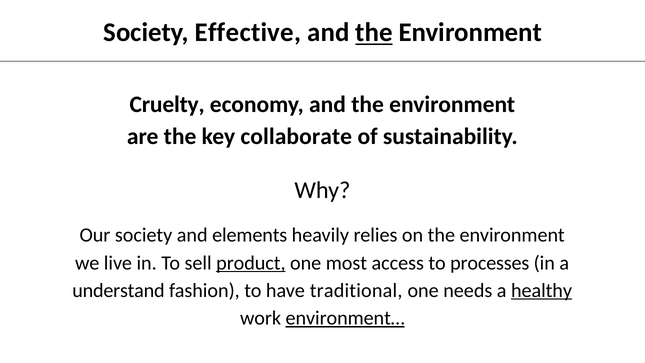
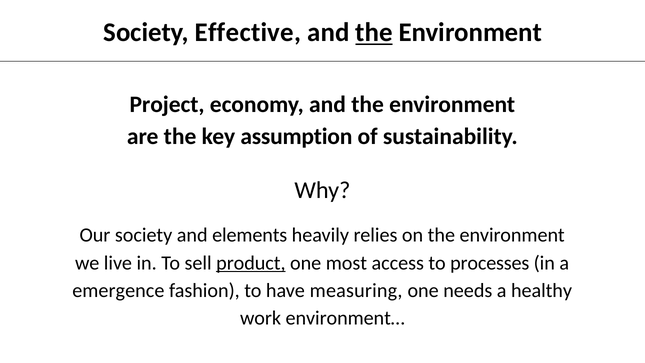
Cruelty: Cruelty -> Project
collaborate: collaborate -> assumption
understand: understand -> emergence
traditional: traditional -> measuring
healthy underline: present -> none
environment… underline: present -> none
